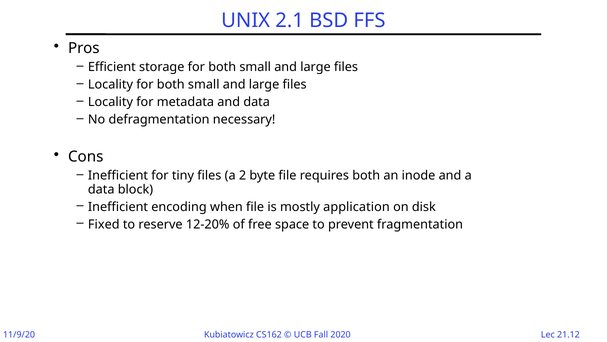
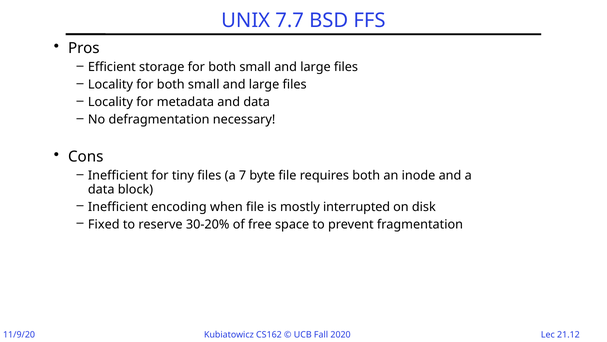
2.1: 2.1 -> 7.7
2: 2 -> 7
application: application -> interrupted
12-20%: 12-20% -> 30-20%
